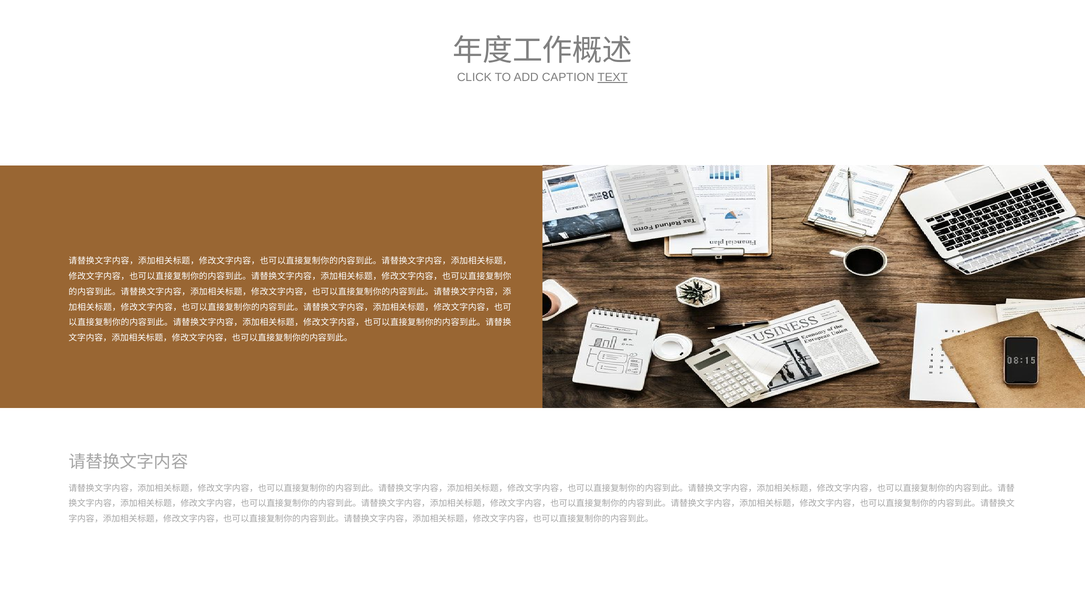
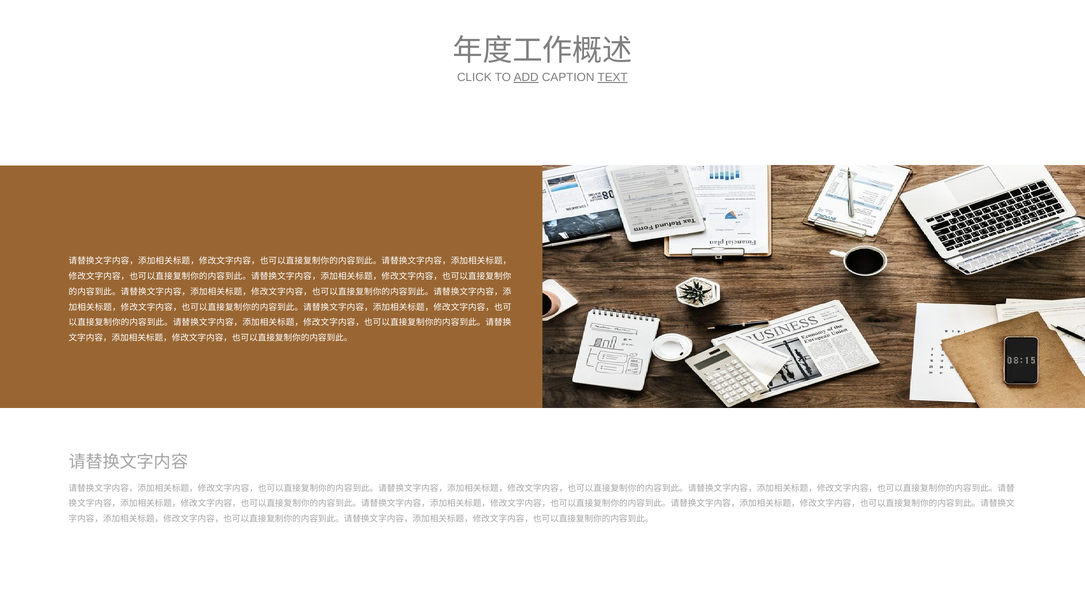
ADD underline: none -> present
